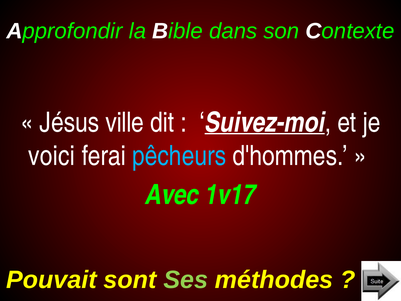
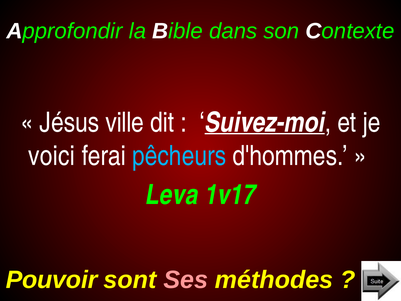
Avec: Avec -> Leva
Pouvait: Pouvait -> Pouvoir
Ses colour: light green -> pink
